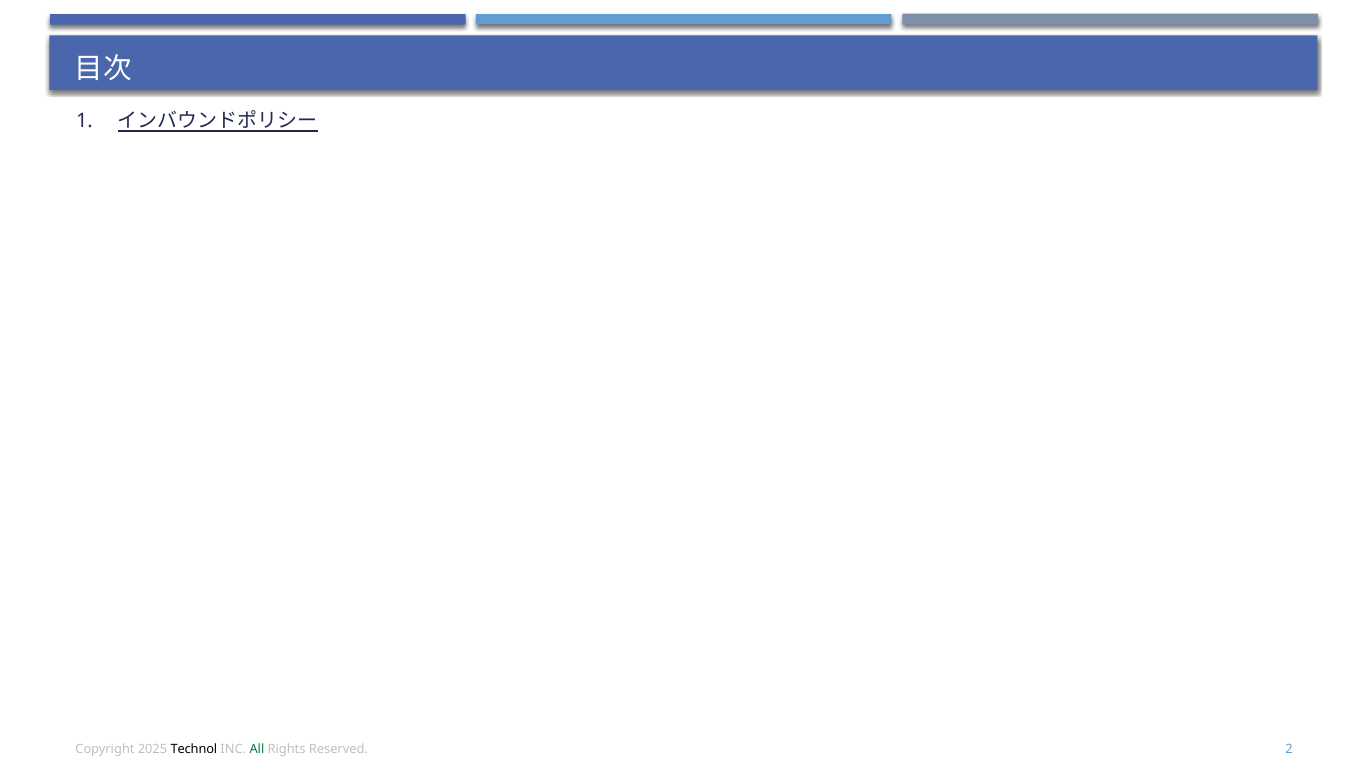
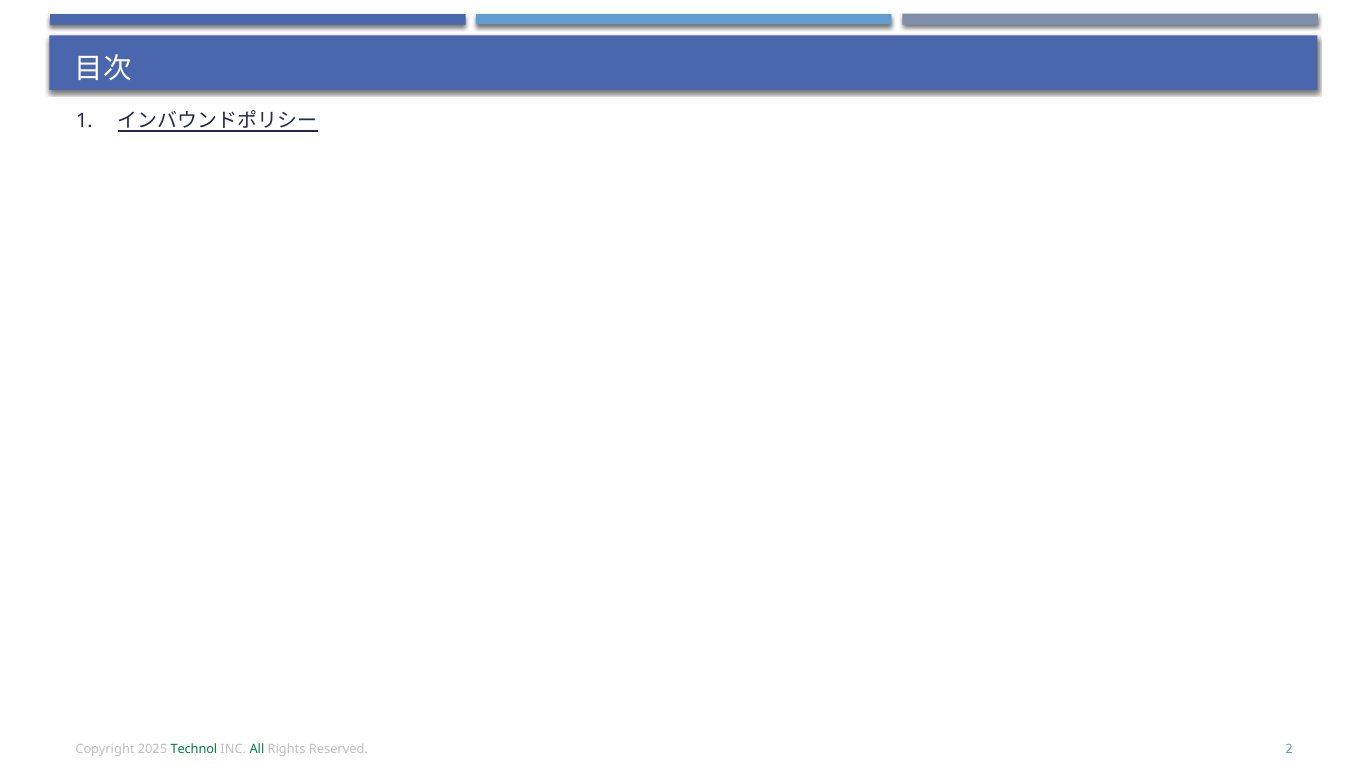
Technol colour: black -> green
